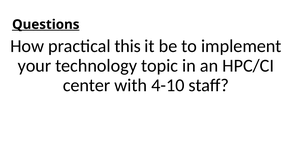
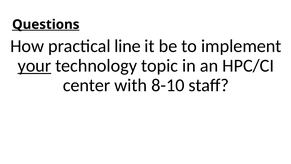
this: this -> line
your underline: none -> present
4-10: 4-10 -> 8-10
